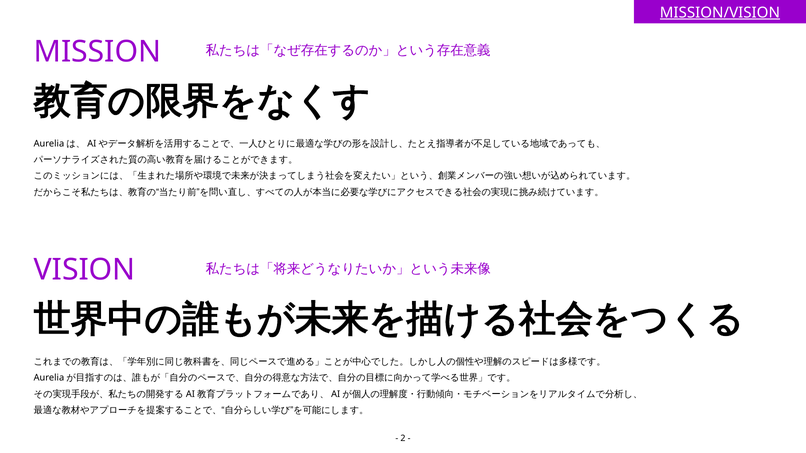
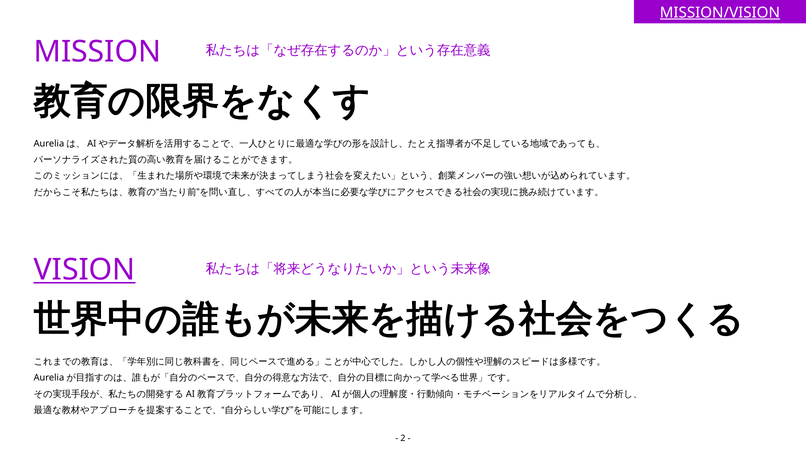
VISION underline: none -> present
